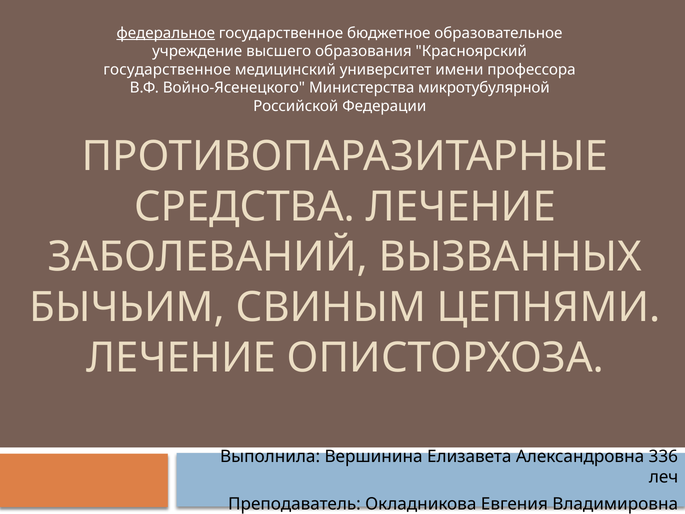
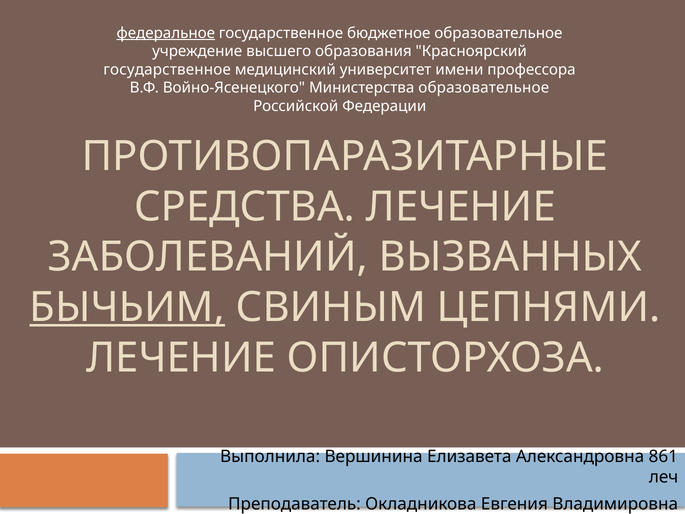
Министерства микротубулярной: микротубулярной -> образовательное
БЫЧЬИМ underline: none -> present
336: 336 -> 861
